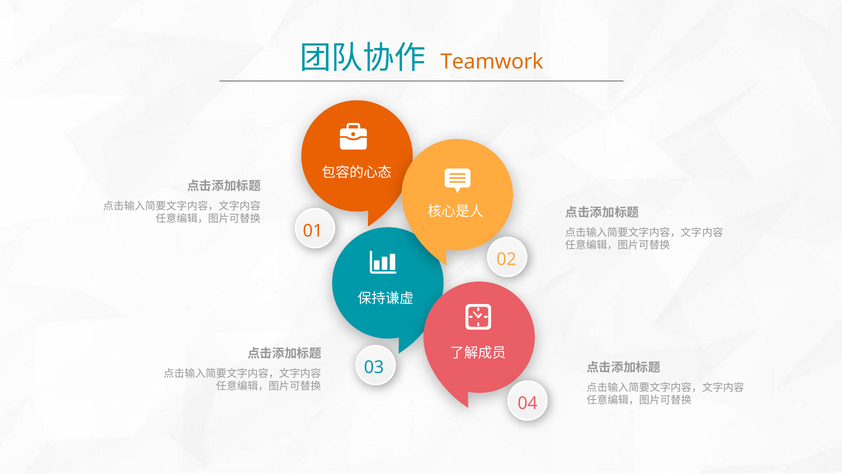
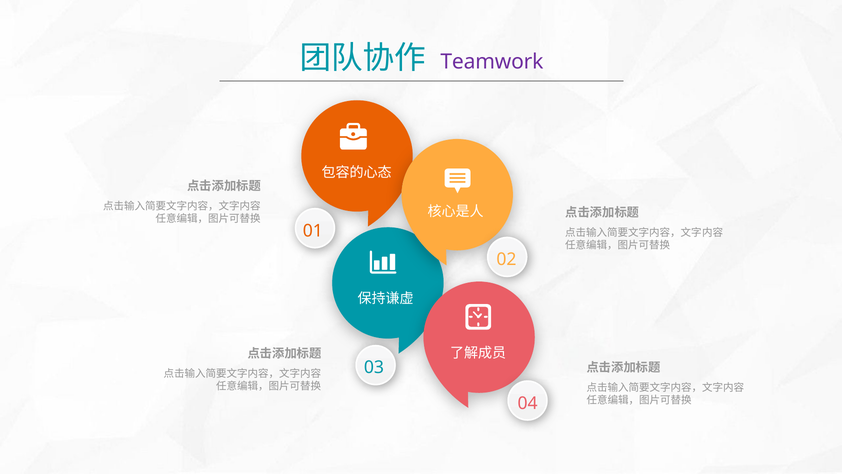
Teamwork colour: orange -> purple
